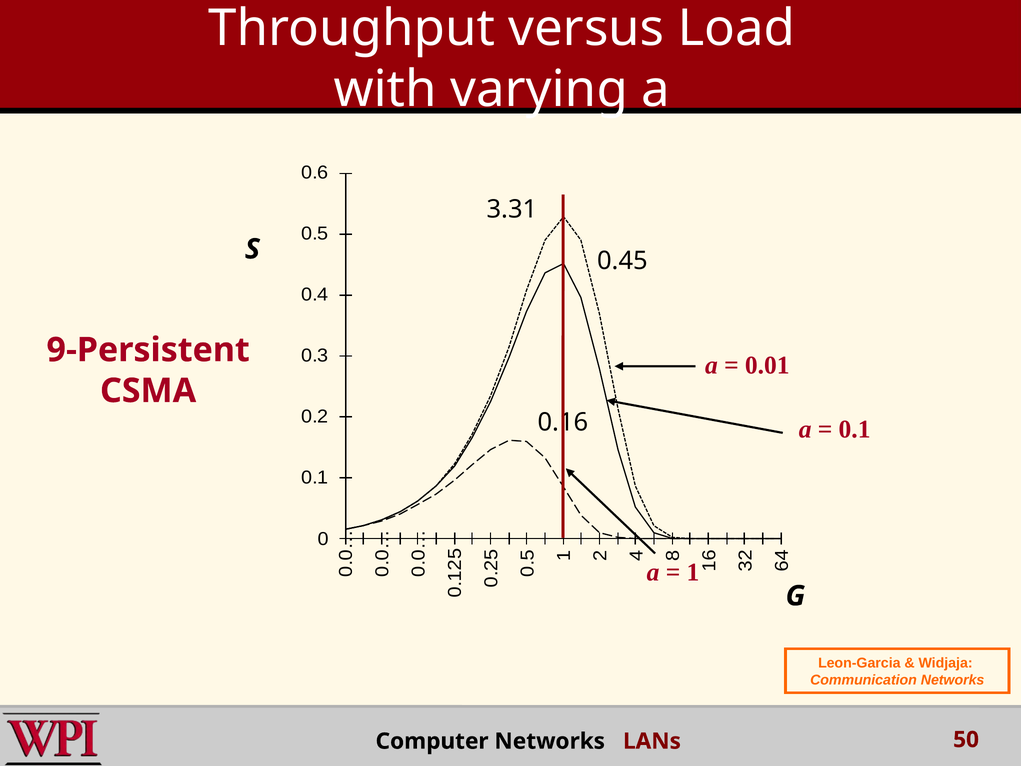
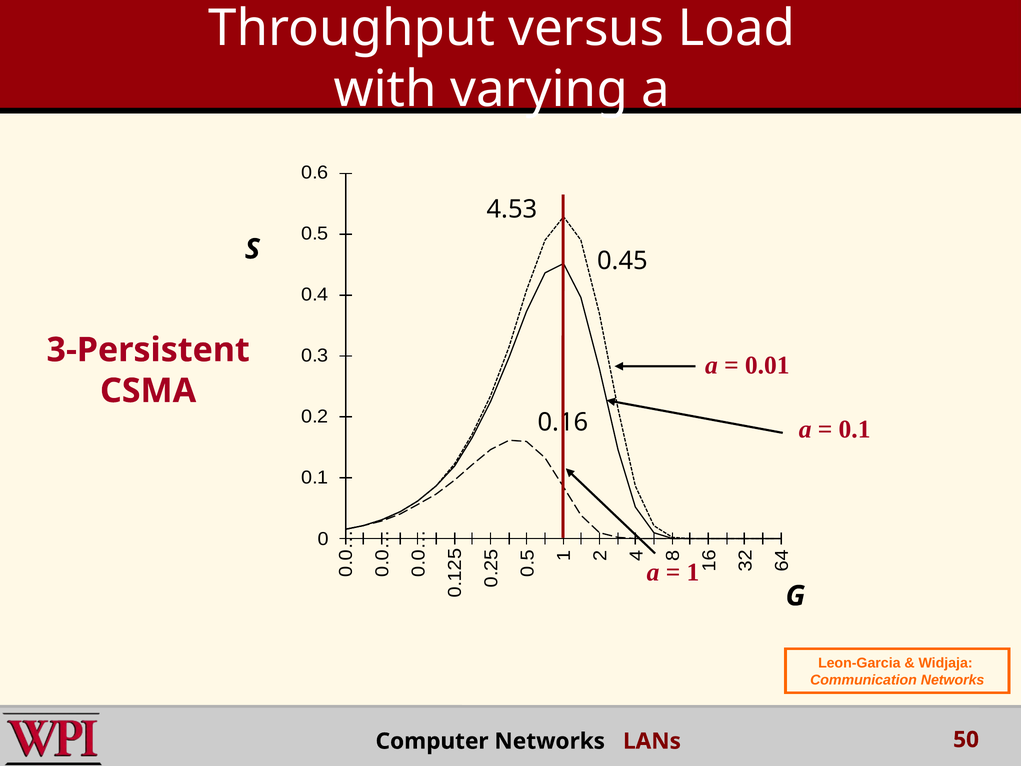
3.31: 3.31 -> 4.53
9-Persistent: 9-Persistent -> 3-Persistent
